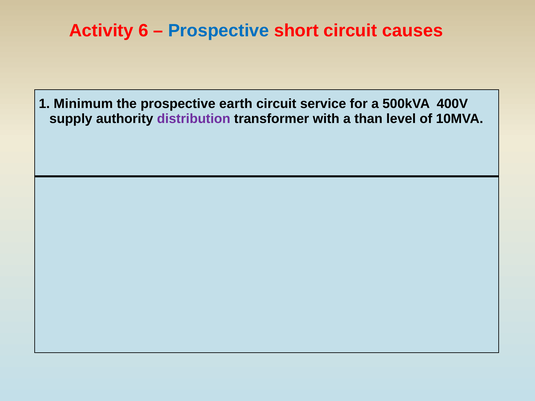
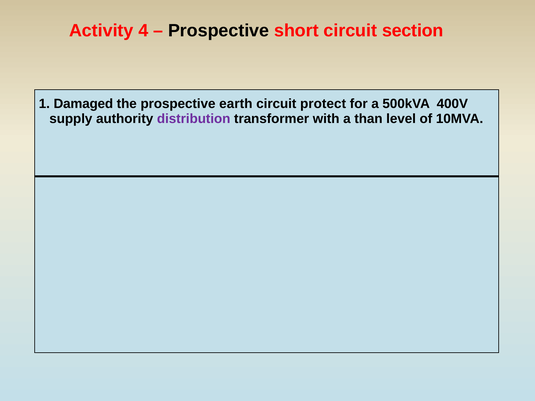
6: 6 -> 4
Prospective at (219, 31) colour: blue -> black
causes: causes -> section
Minimum: Minimum -> Damaged
service: service -> protect
